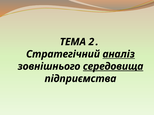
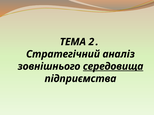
аналіз underline: present -> none
